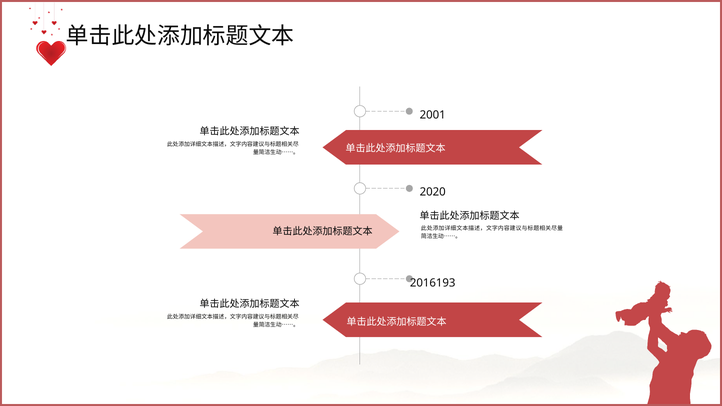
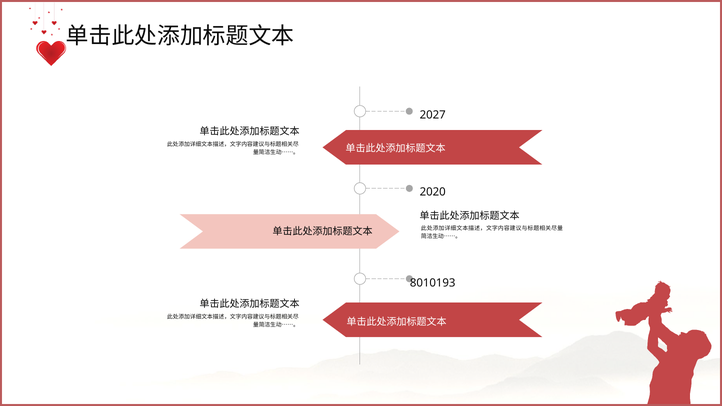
2001: 2001 -> 2027
2016193: 2016193 -> 8010193
